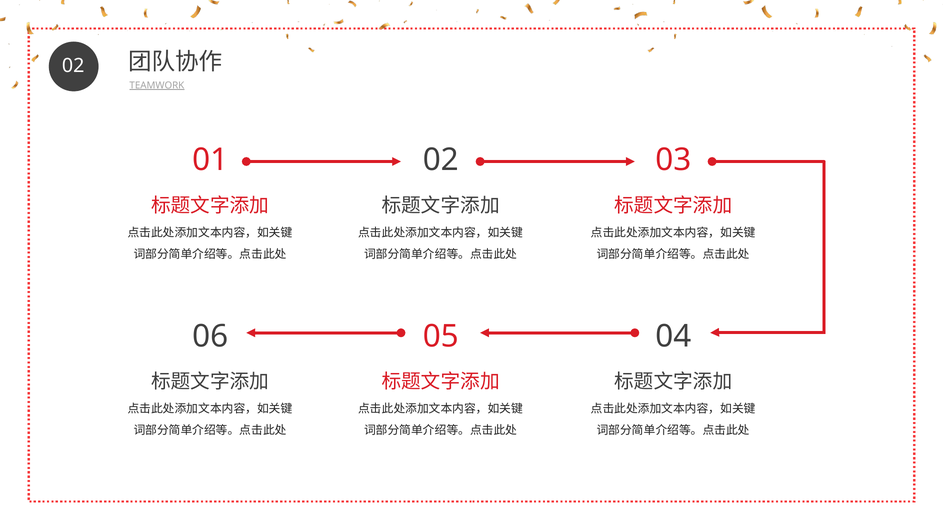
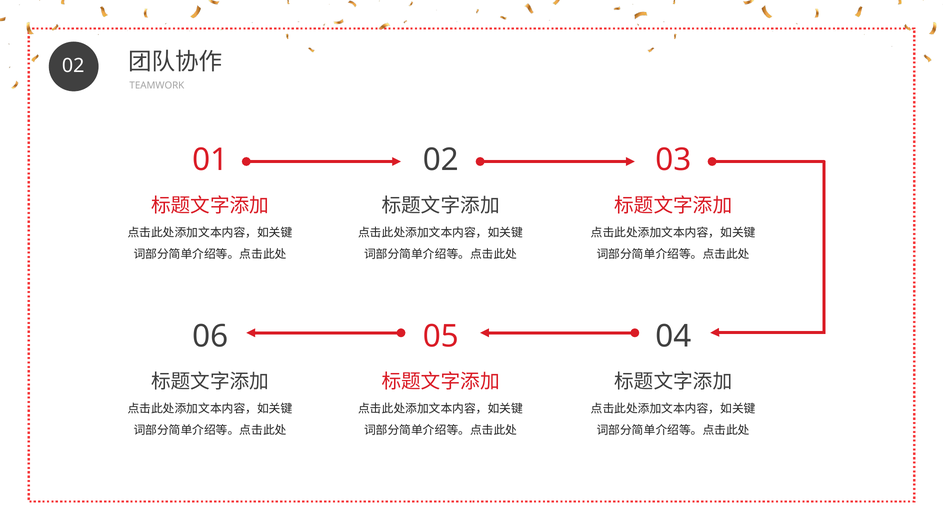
TEAMWORK underline: present -> none
